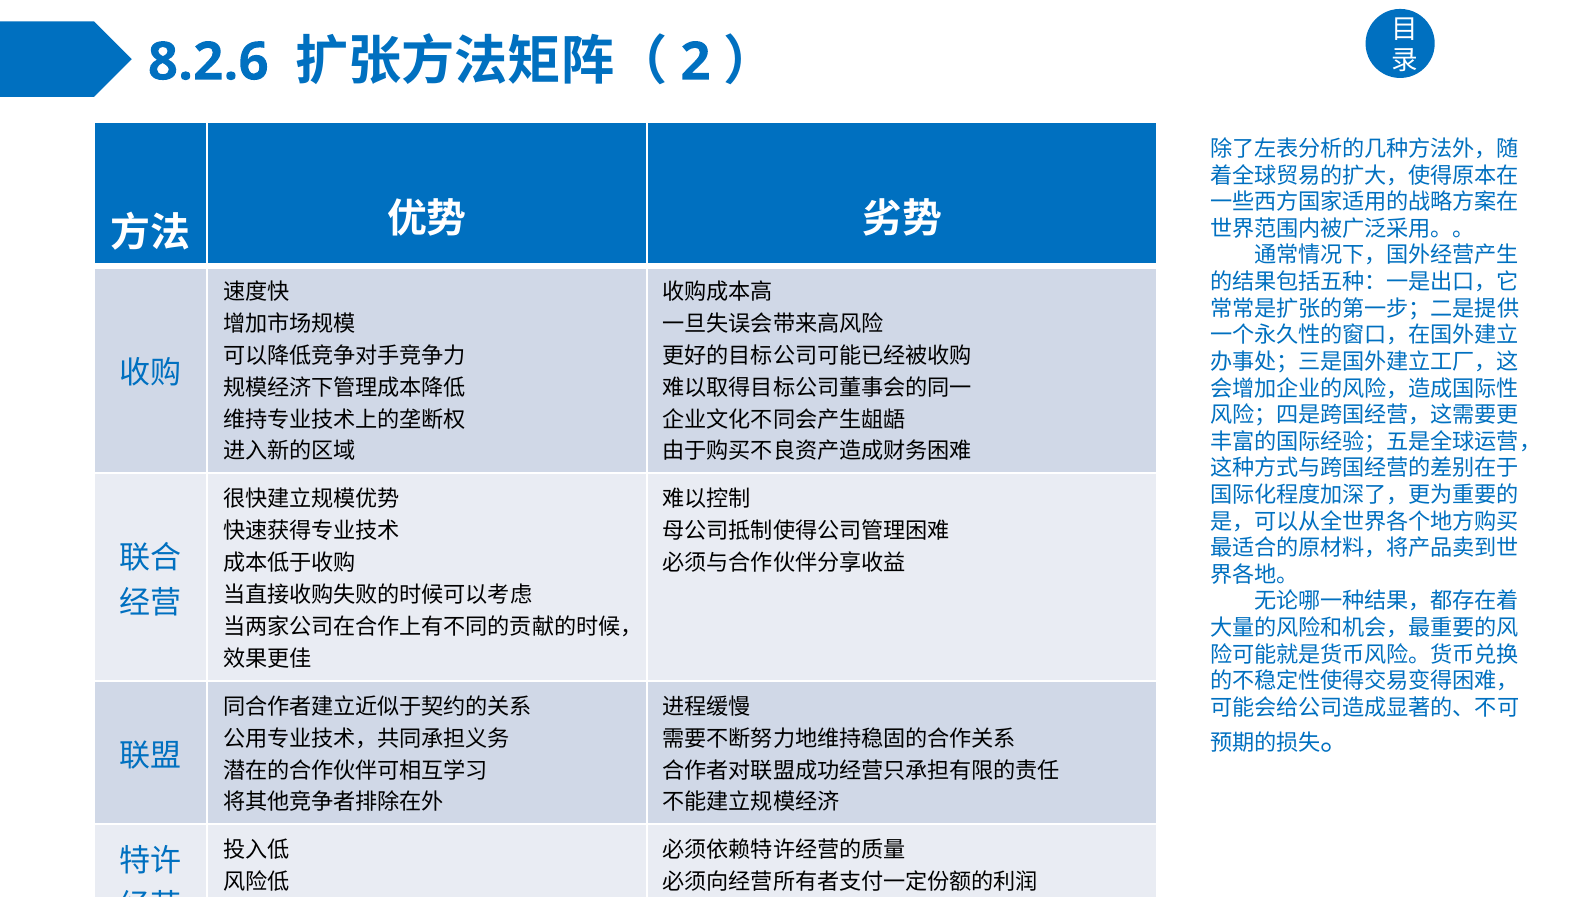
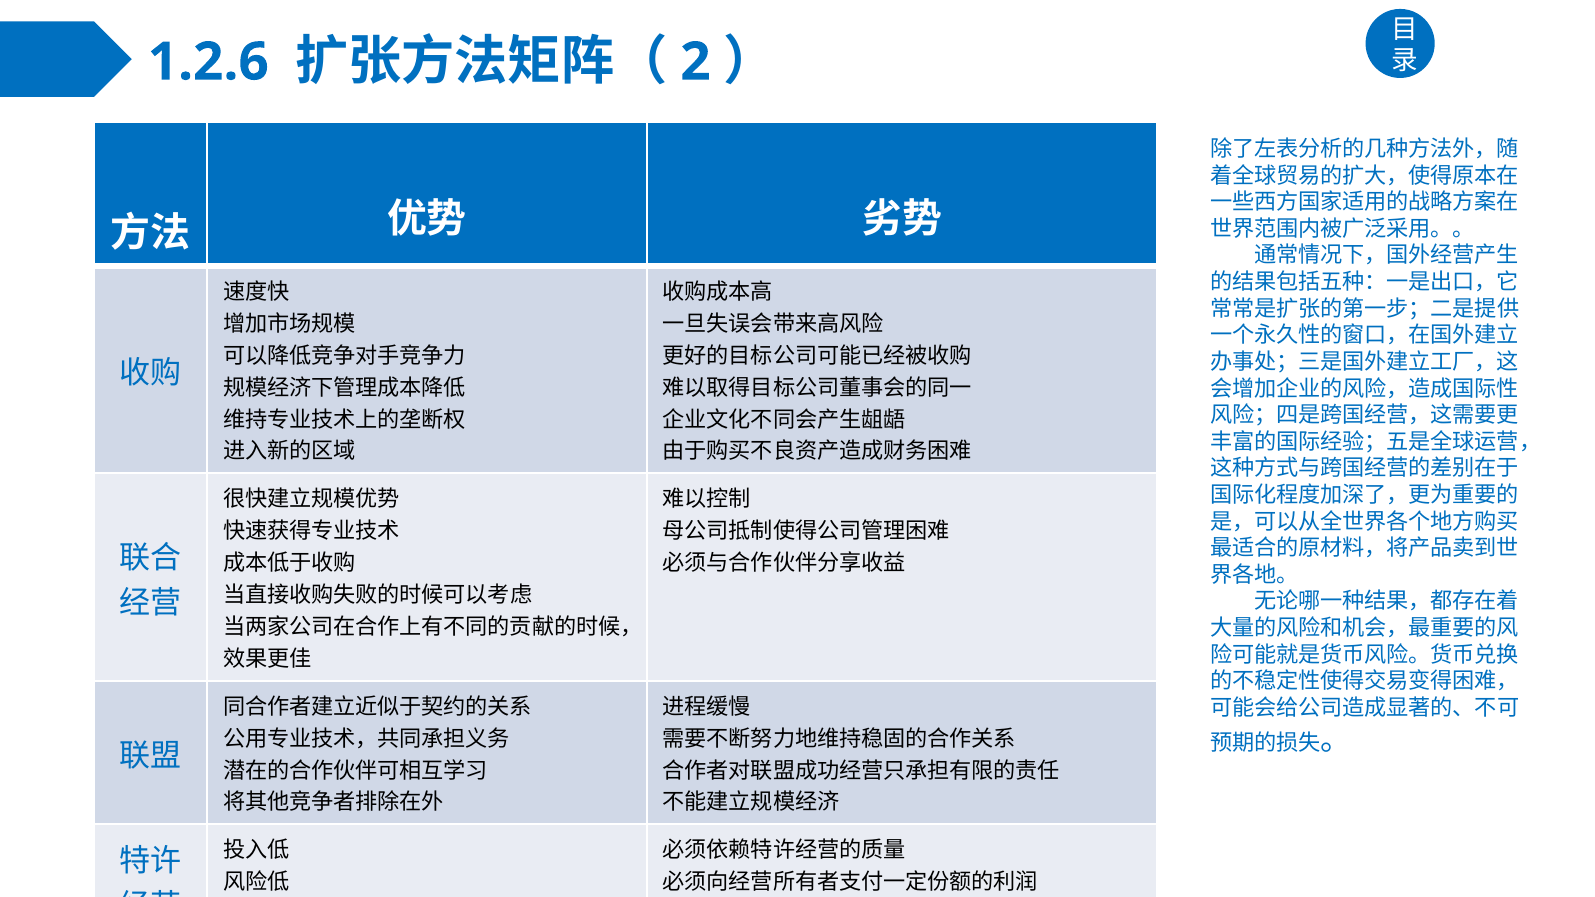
8.2.6: 8.2.6 -> 1.2.6
